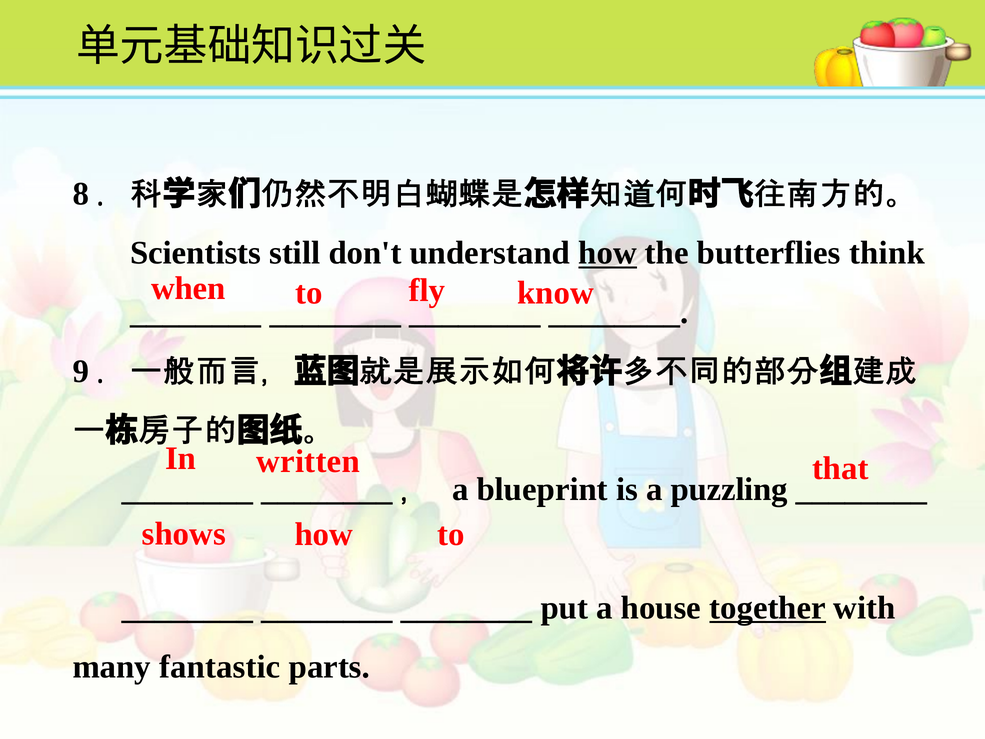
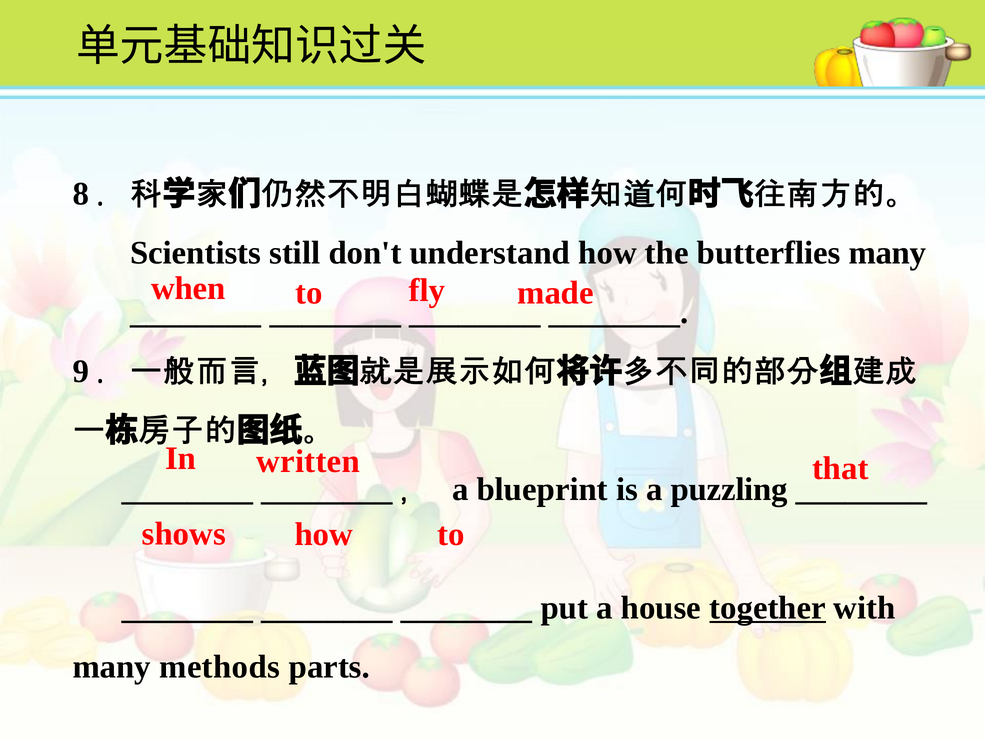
how at (608, 253) underline: present -> none
butterflies think: think -> many
know: know -> made
fantastic: fantastic -> methods
